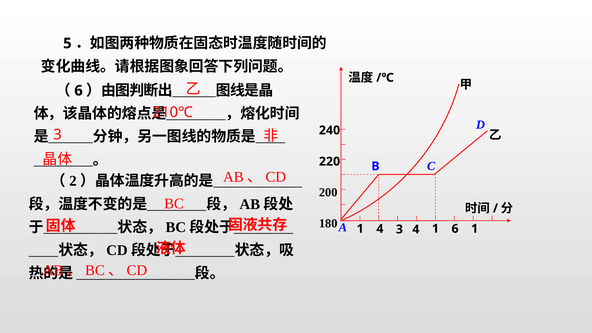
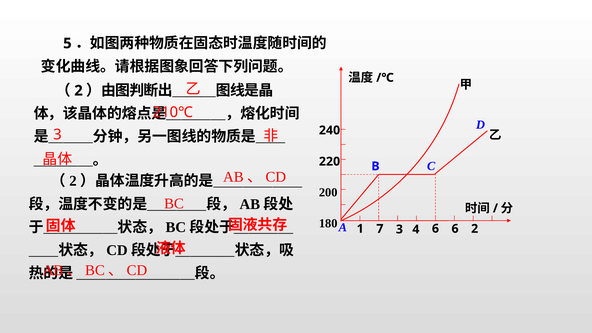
6 at (79, 91): 6 -> 2
1 4: 4 -> 7
4 1: 1 -> 6
6 1: 1 -> 2
